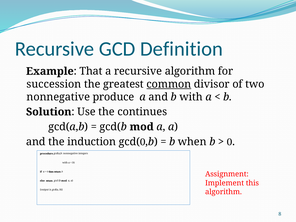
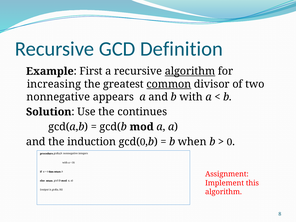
That: That -> First
algorithm at (190, 71) underline: none -> present
succession: succession -> increasing
produce: produce -> appears
